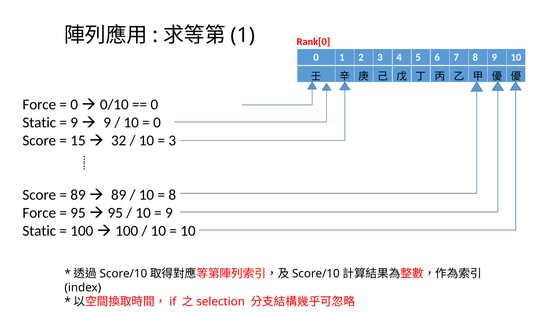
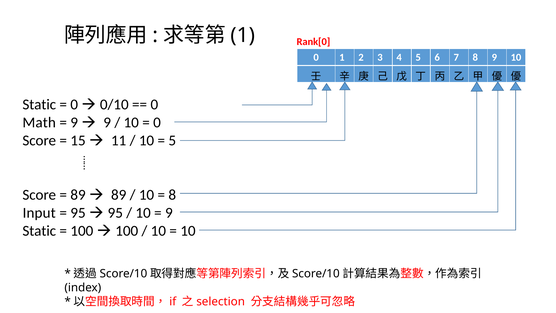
Force at (39, 104): Force -> Static
Static at (39, 122): Static -> Math
32: 32 -> 11
3 at (172, 141): 3 -> 5
Force at (39, 213): Force -> Input
